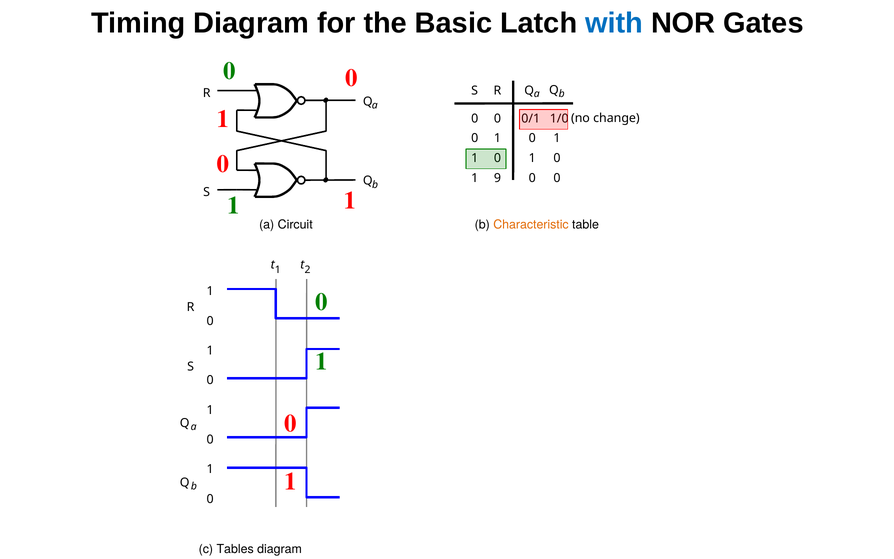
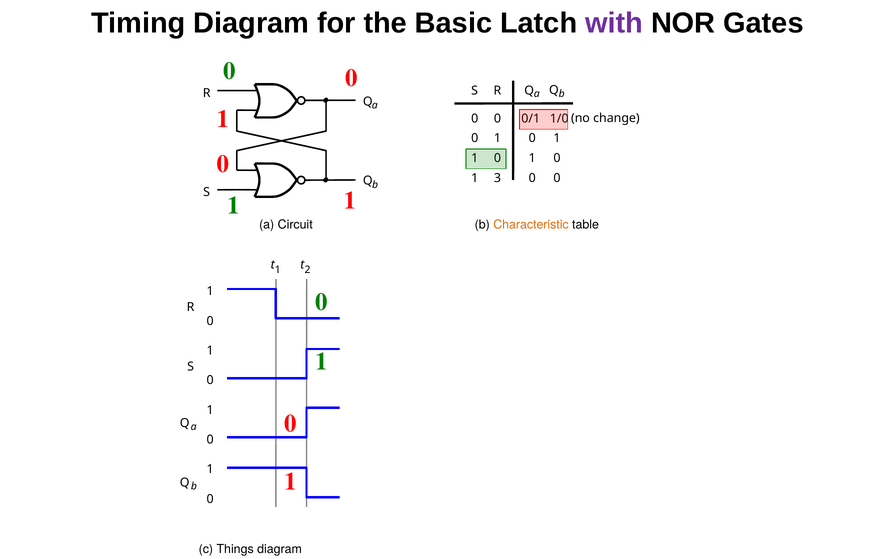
with colour: blue -> purple
1 9: 9 -> 3
Tables: Tables -> Things
